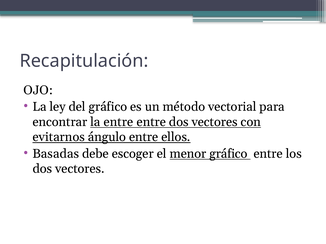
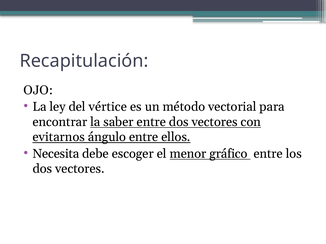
del gráfico: gráfico -> vértice
la entre: entre -> saber
Basadas: Basadas -> Necesita
